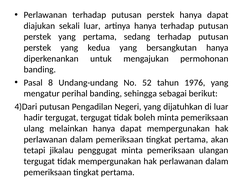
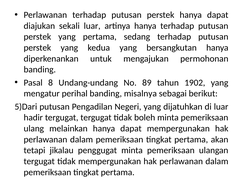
52: 52 -> 89
1976: 1976 -> 1902
sehingga: sehingga -> misalnya
4)Dari: 4)Dari -> 5)Dari
